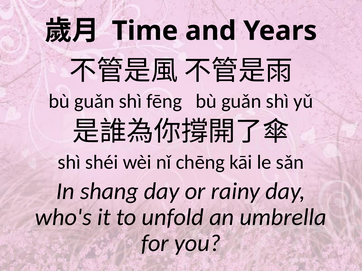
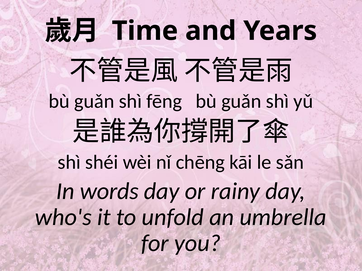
shang: shang -> words
